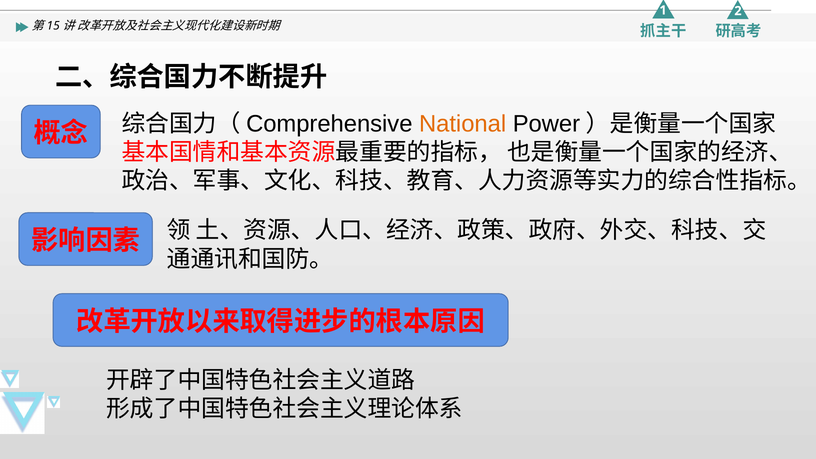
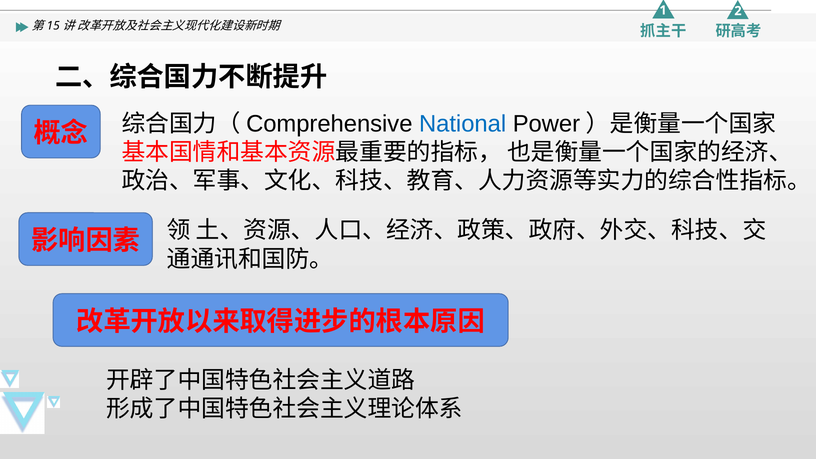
National colour: orange -> blue
